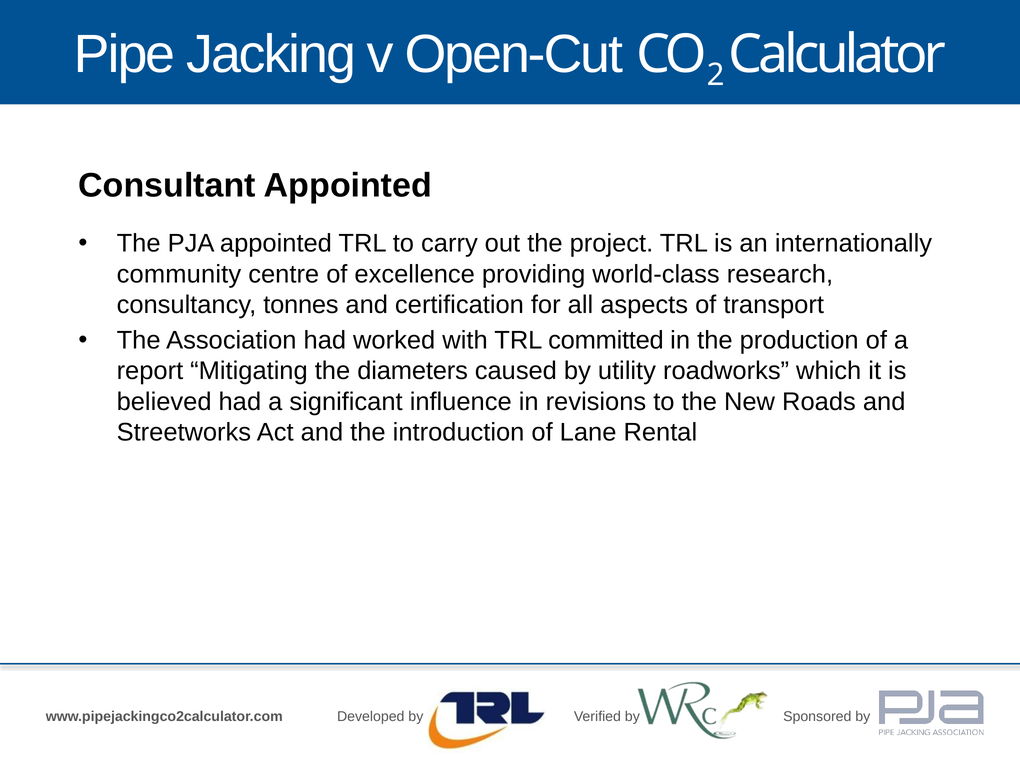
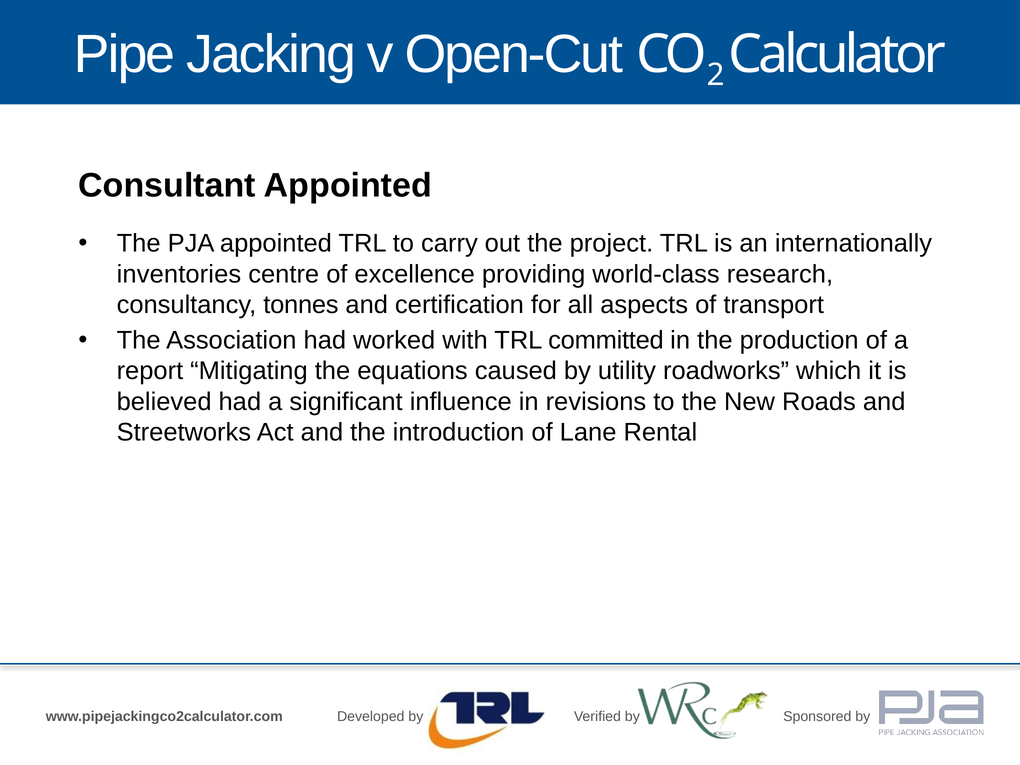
community: community -> inventories
diameters: diameters -> equations
